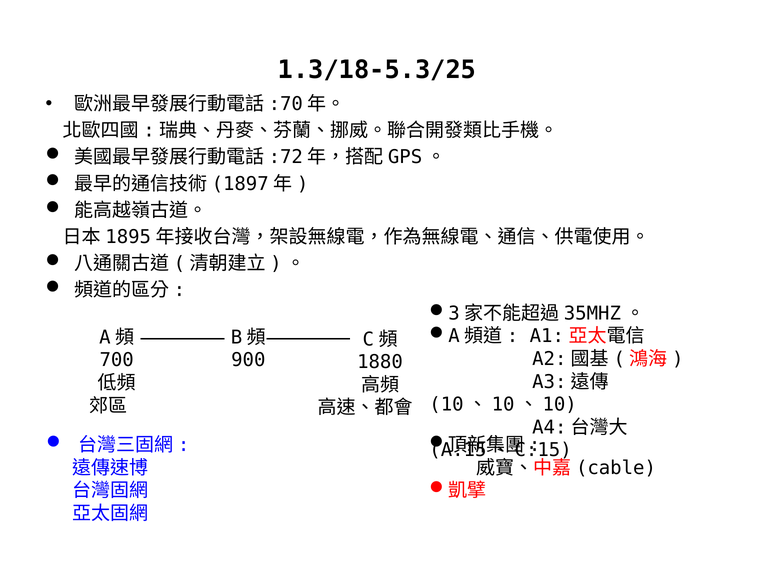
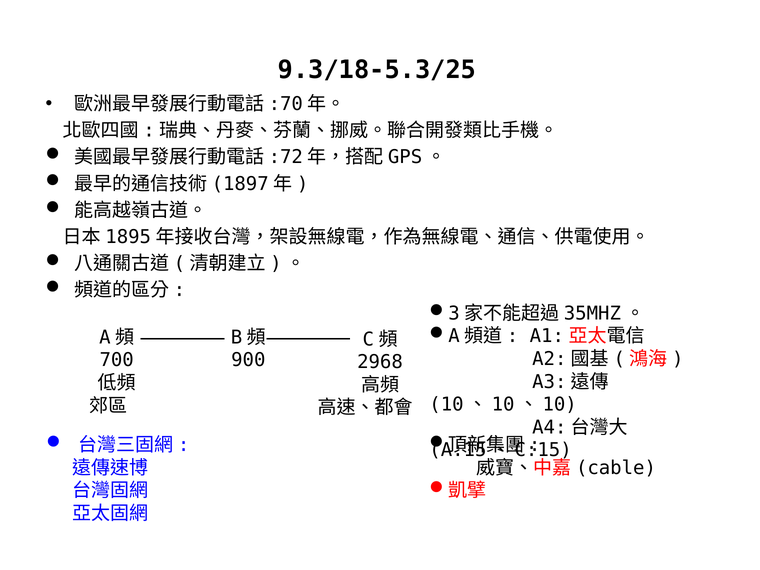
1.3/18-5.3/25: 1.3/18-5.3/25 -> 9.3/18-5.3/25
1880: 1880 -> 2968
